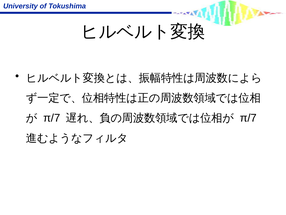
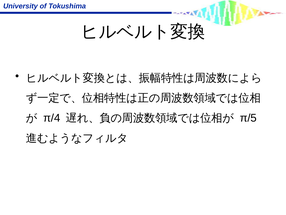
π/7 at (52, 118): π/7 -> π/4
π/7 at (248, 118): π/7 -> π/5
